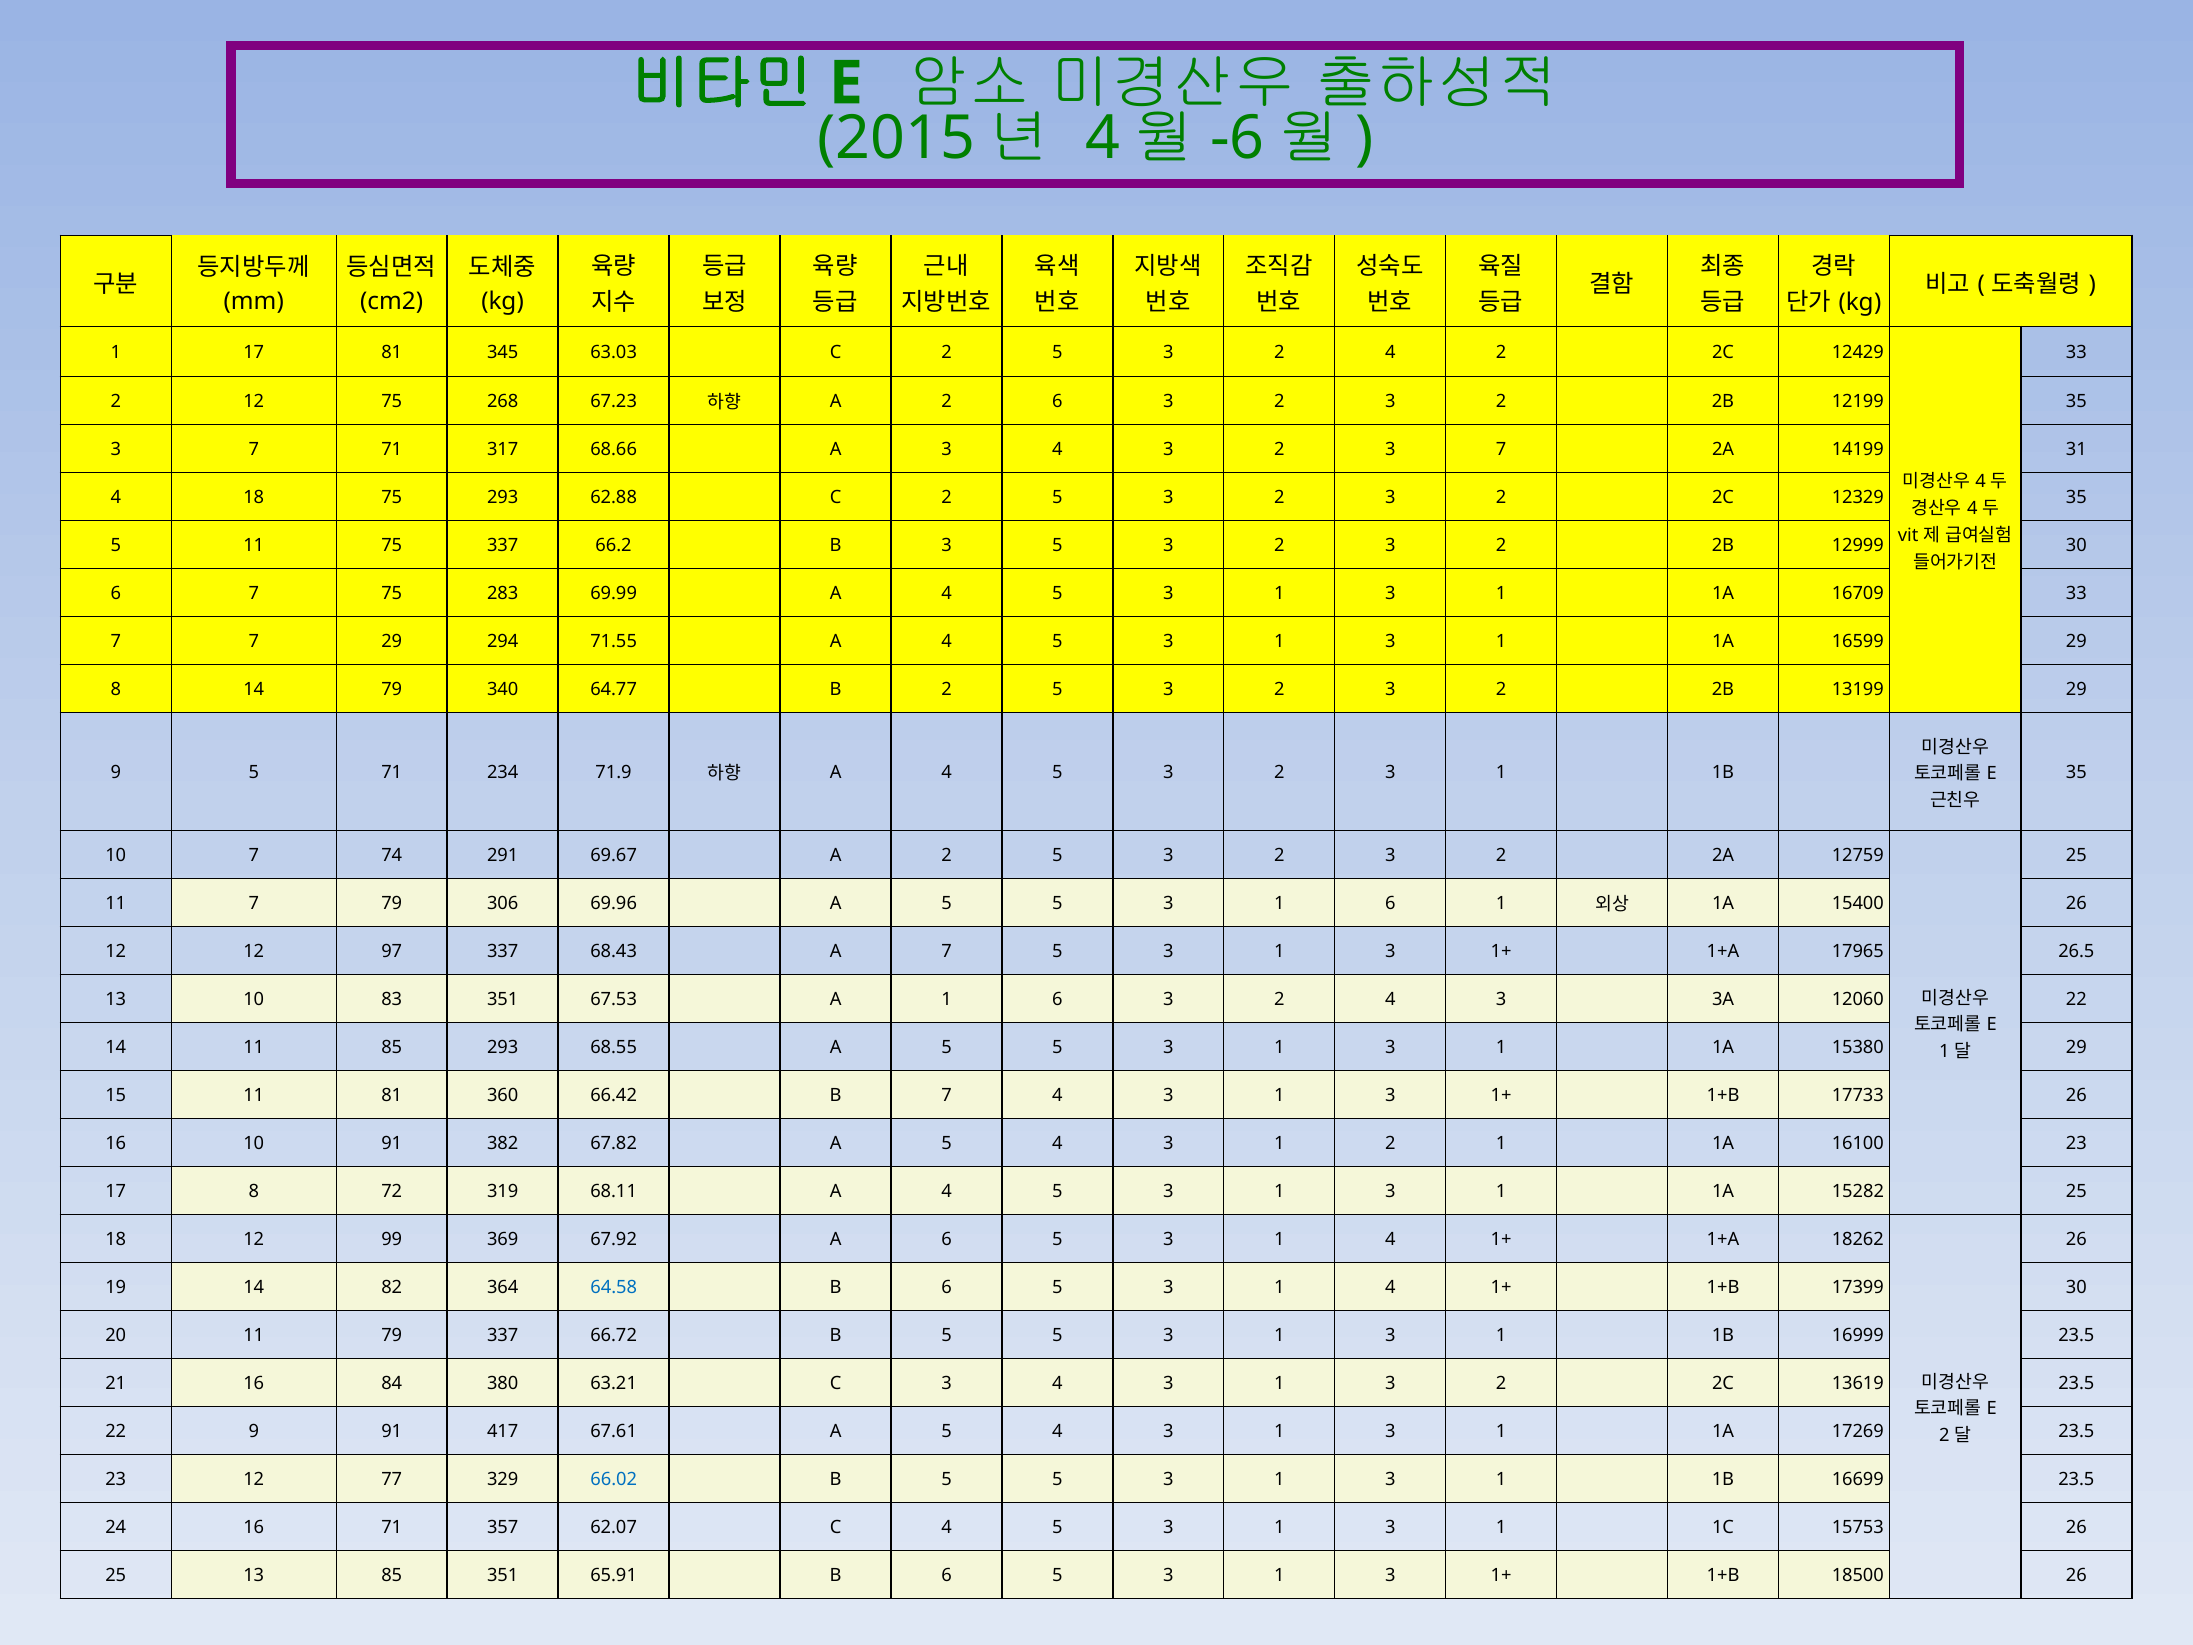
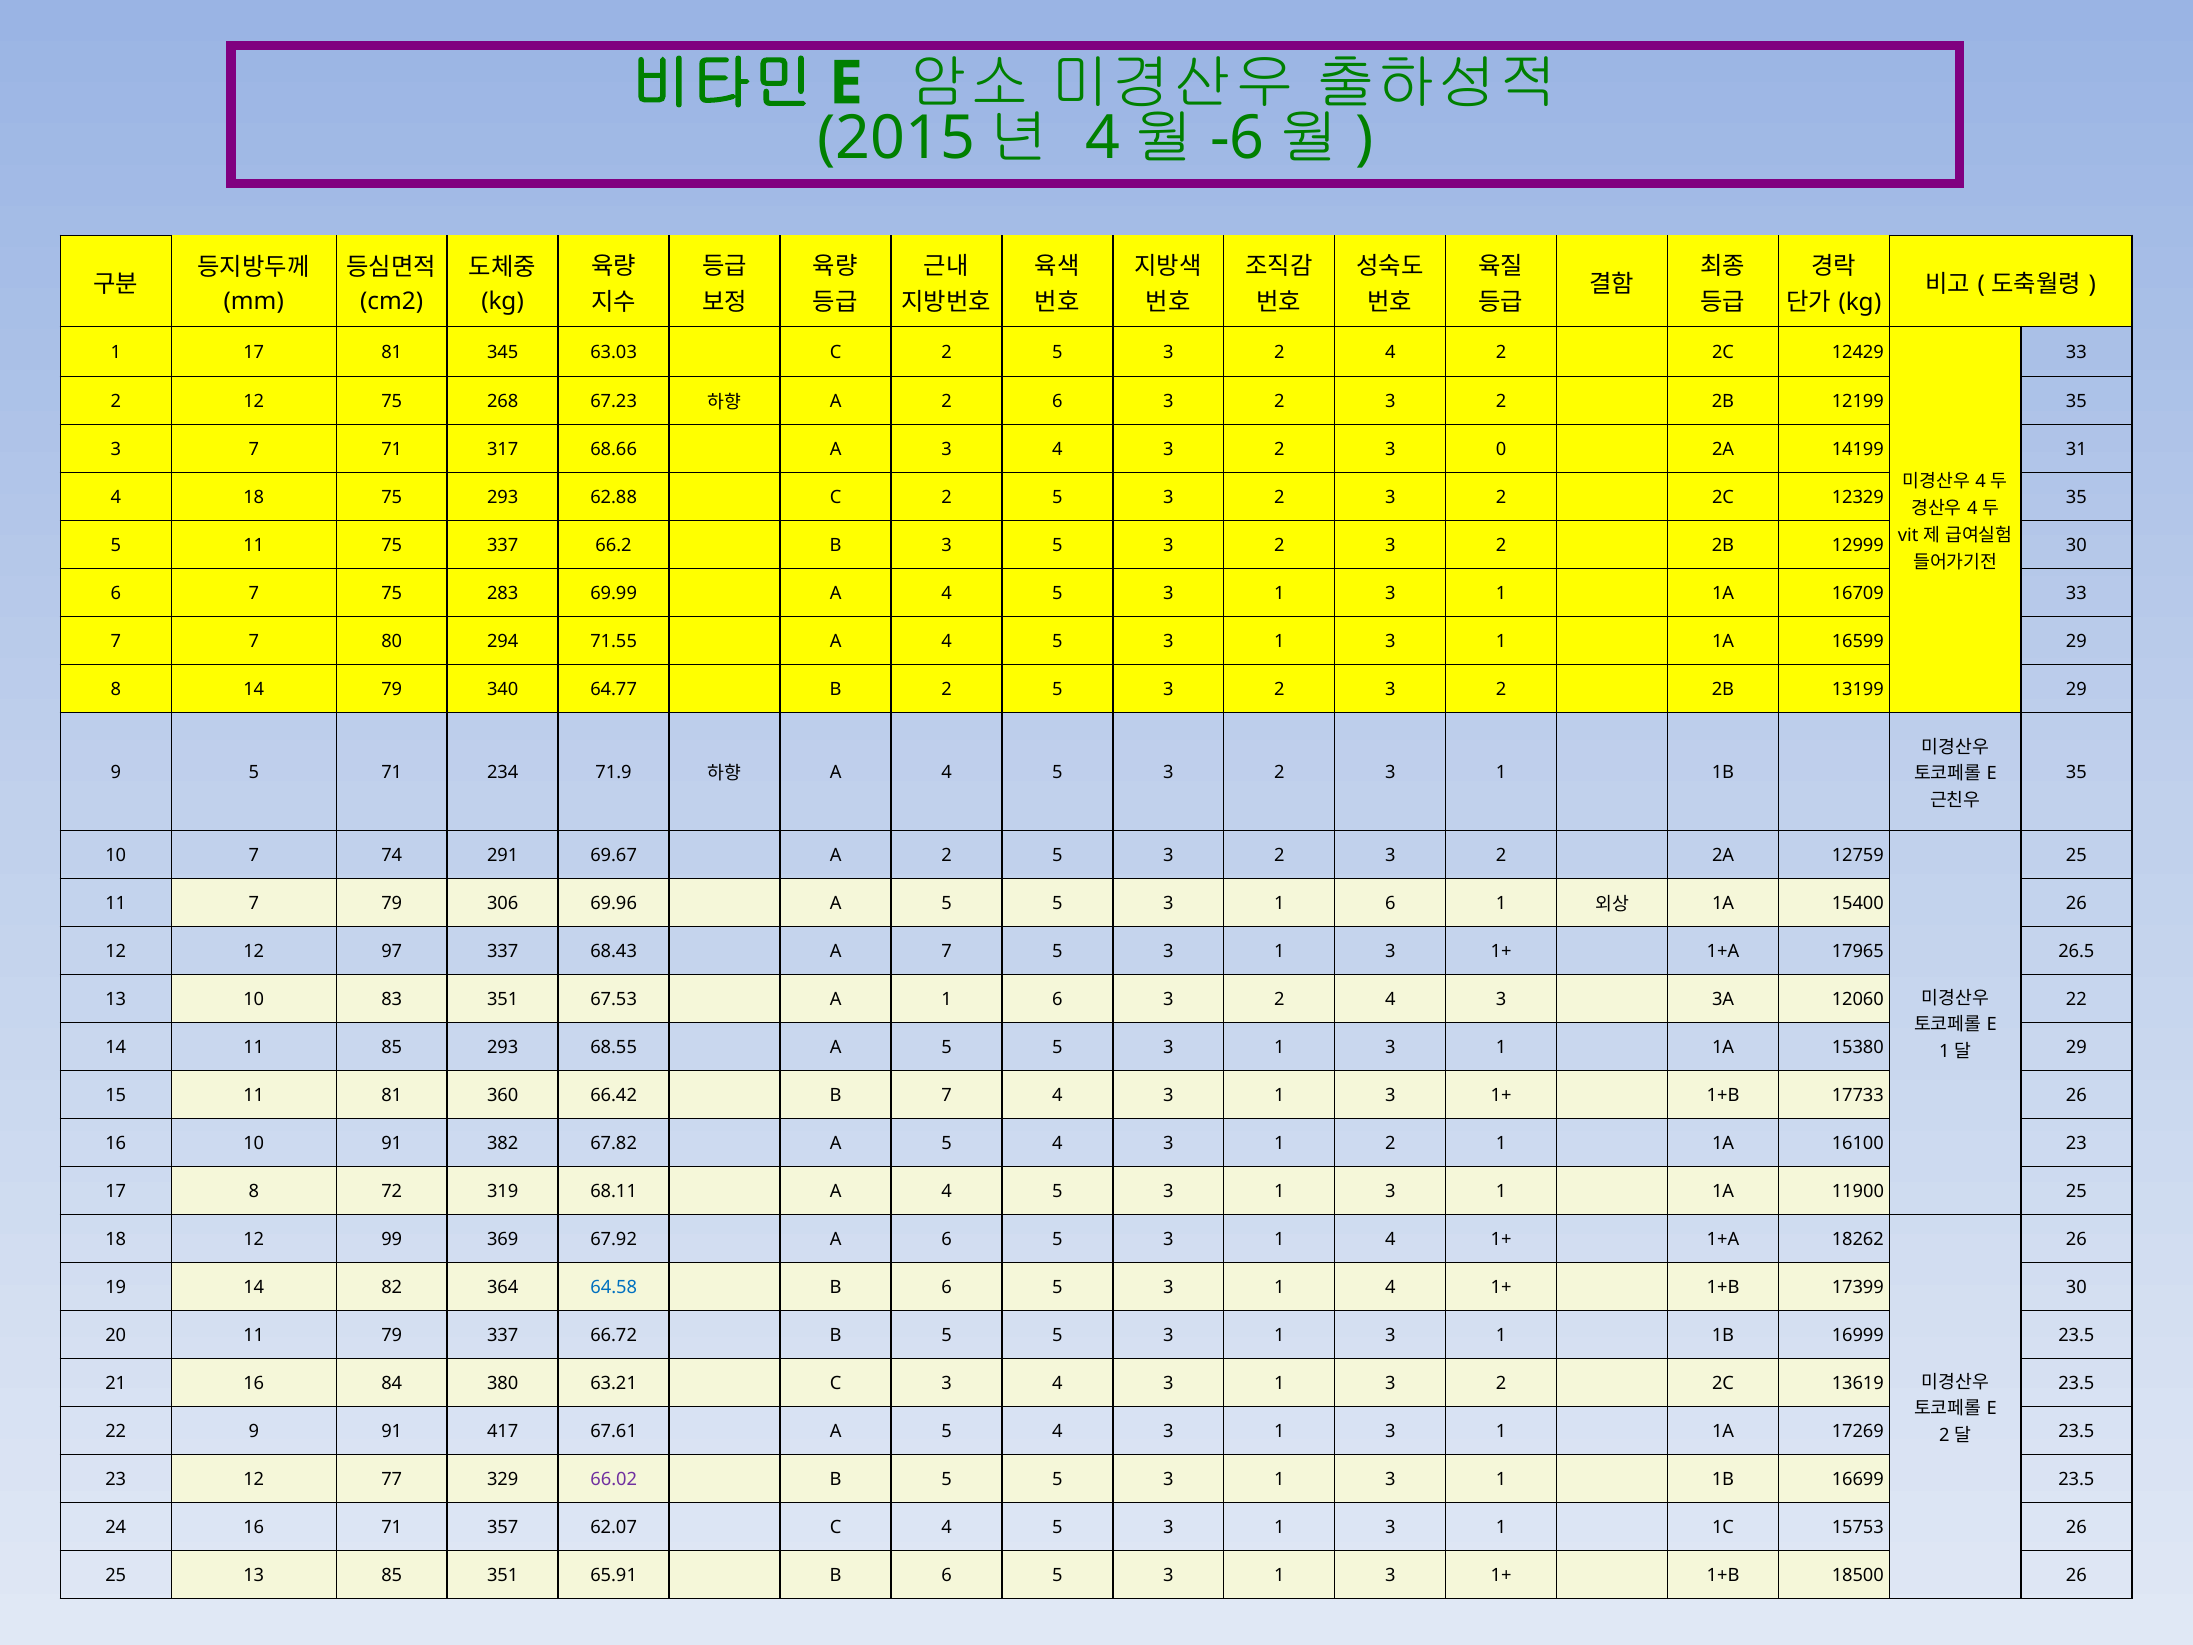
2 3 7: 7 -> 0
7 29: 29 -> 80
15282: 15282 -> 11900
66.02 colour: blue -> purple
